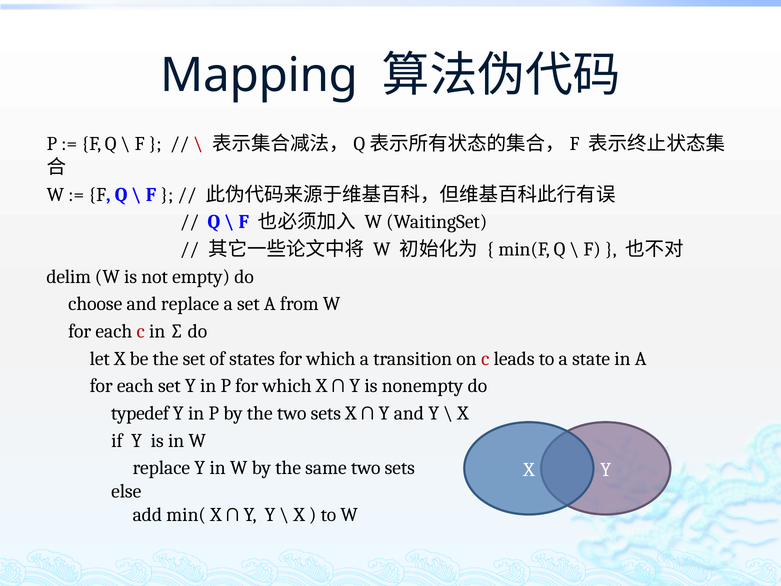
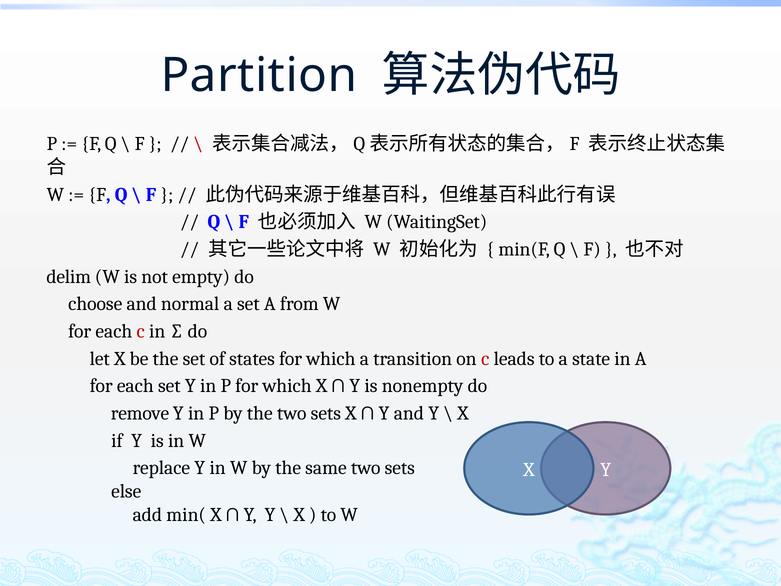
Mapping: Mapping -> Partition
and replace: replace -> normal
typedef: typedef -> remove
